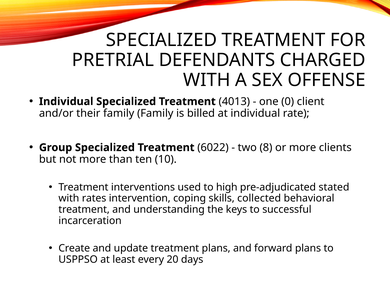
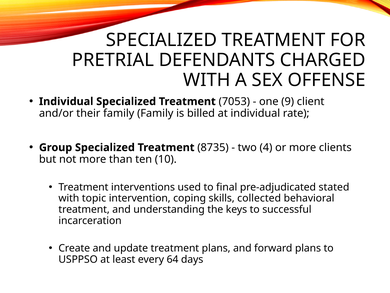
4013: 4013 -> 7053
0: 0 -> 9
6022: 6022 -> 8735
8: 8 -> 4
high: high -> final
rates: rates -> topic
20: 20 -> 64
